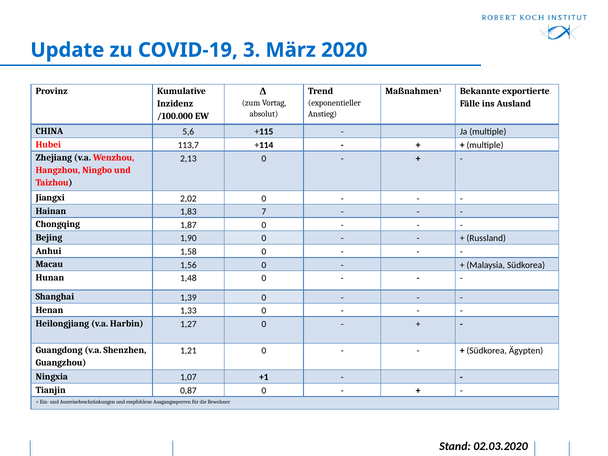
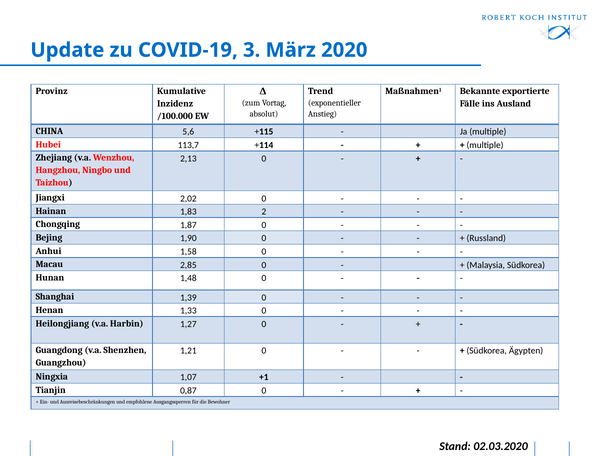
7: 7 -> 2
1,56: 1,56 -> 2,85
